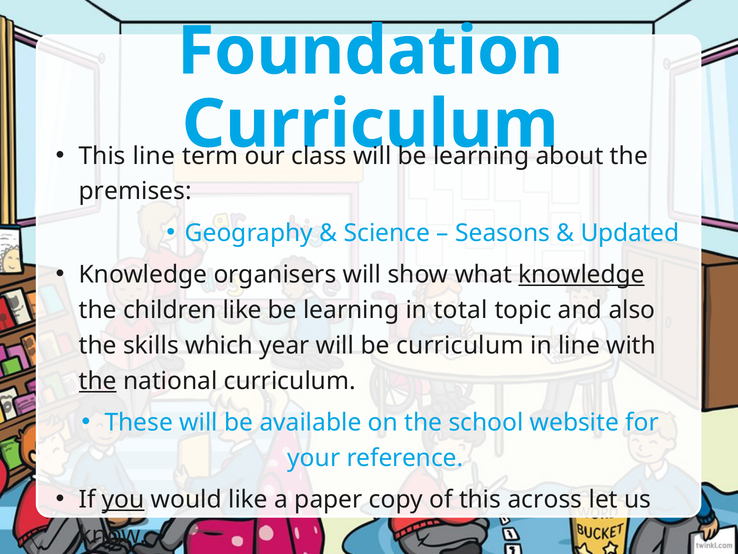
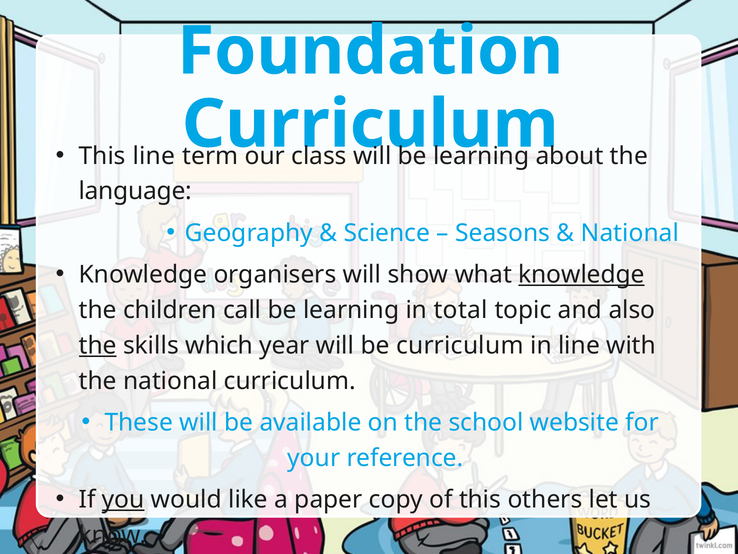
premises: premises -> language
Updated at (630, 233): Updated -> National
children like: like -> call
the at (98, 345) underline: none -> present
the at (98, 381) underline: present -> none
across: across -> others
